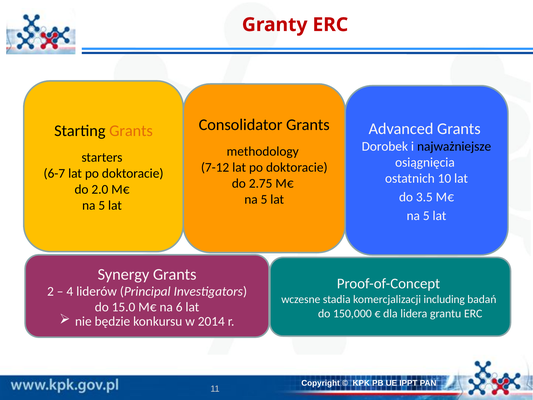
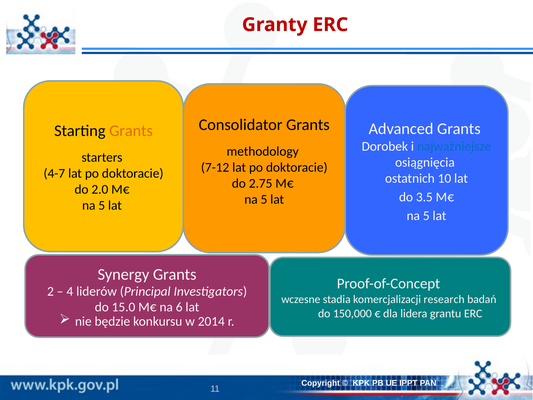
najważniejsze colour: black -> blue
6-7: 6-7 -> 4-7
including: including -> research
